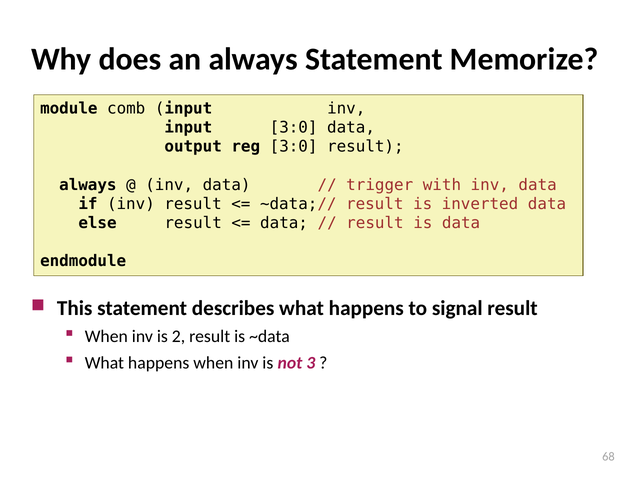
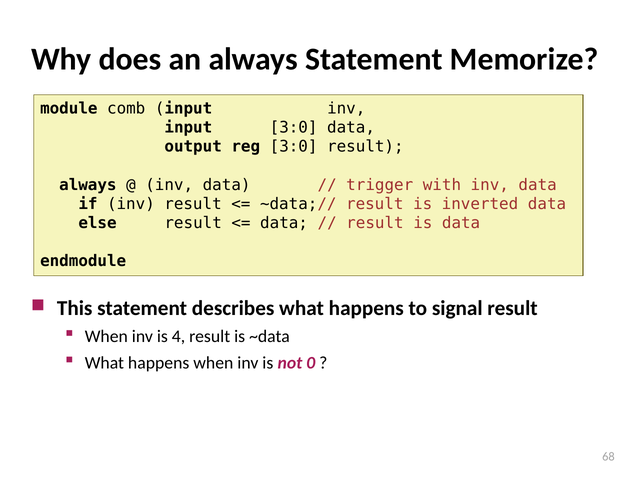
2: 2 -> 4
3: 3 -> 0
